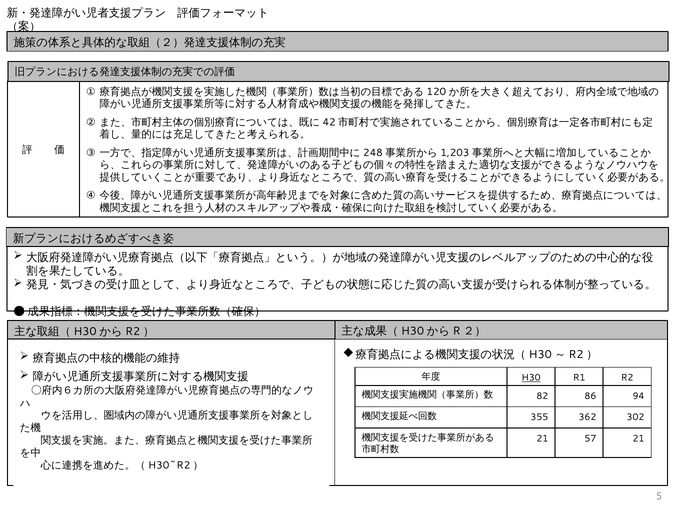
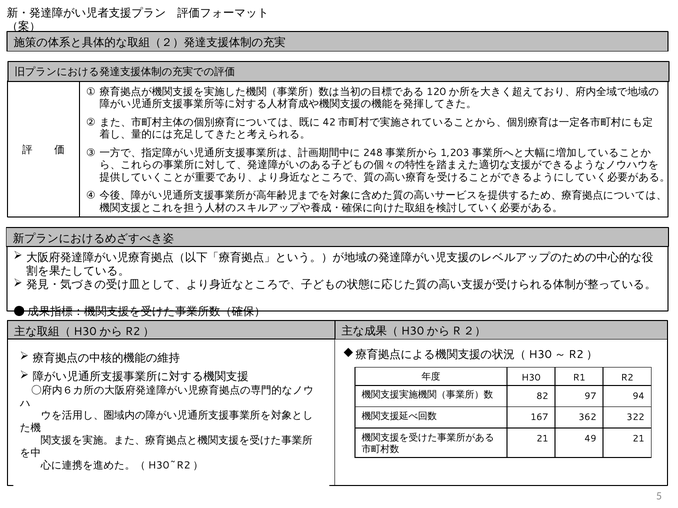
H30 underline: present -> none
86: 86 -> 97
355: 355 -> 167
302: 302 -> 322
57: 57 -> 49
